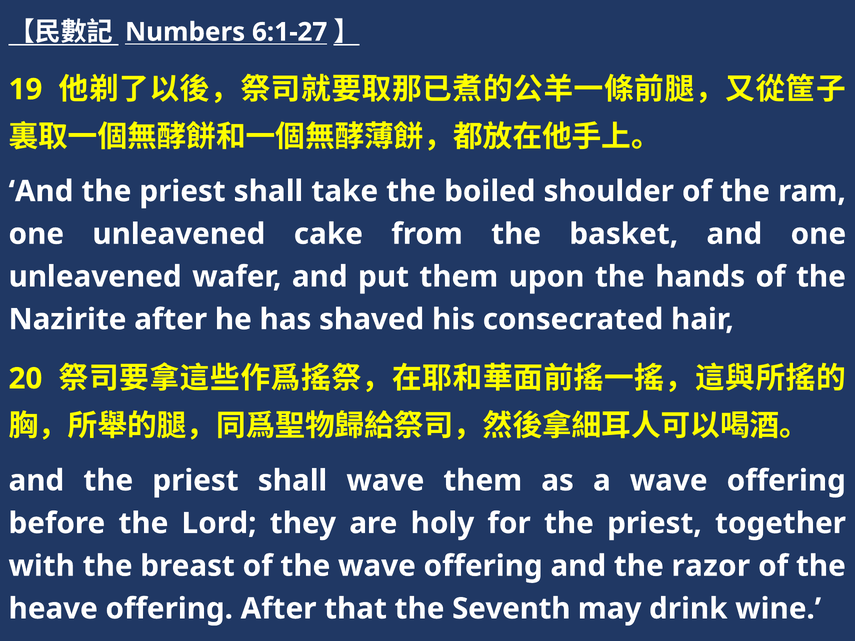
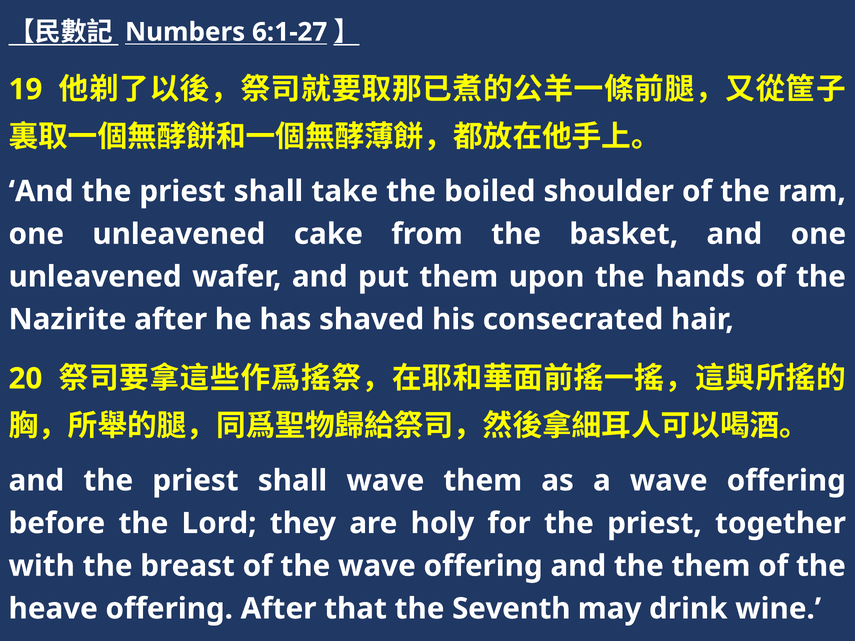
the razor: razor -> them
